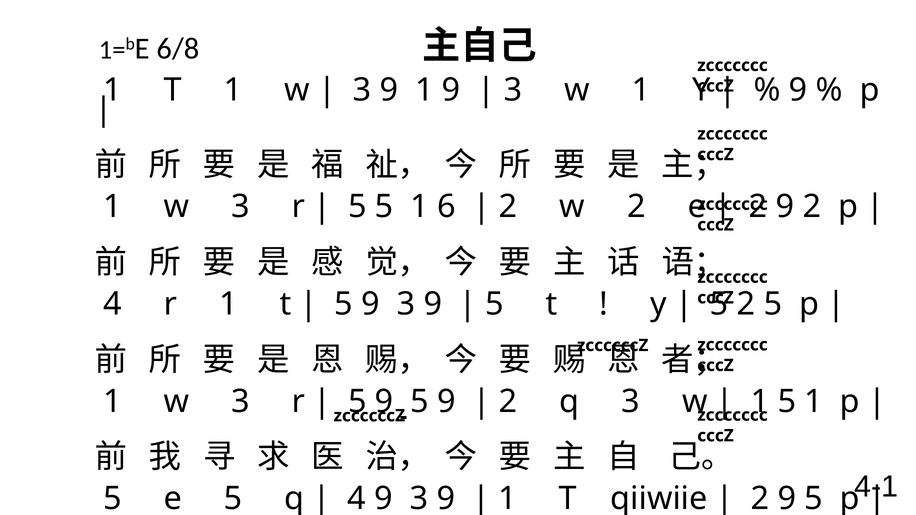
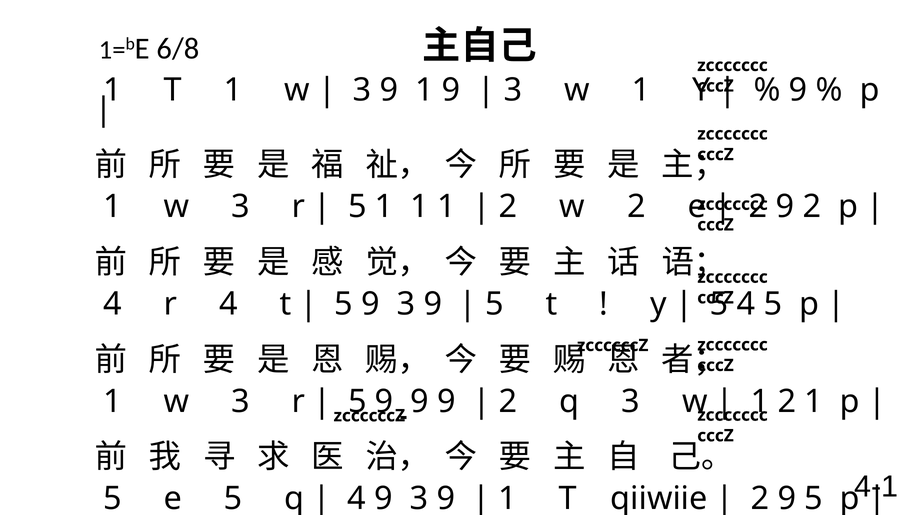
5 5: 5 -> 1
6 at (447, 207): 6 -> 1
r 1: 1 -> 4
2 at (746, 304): 2 -> 4
5 at (420, 402): 5 -> 9
5 at (787, 402): 5 -> 2
